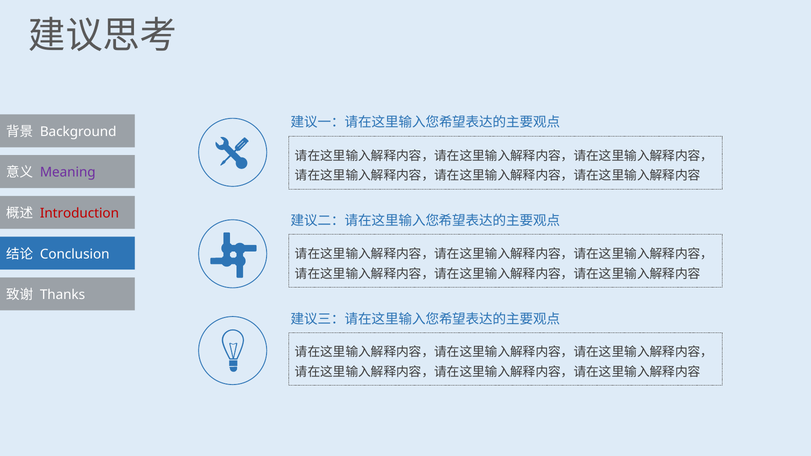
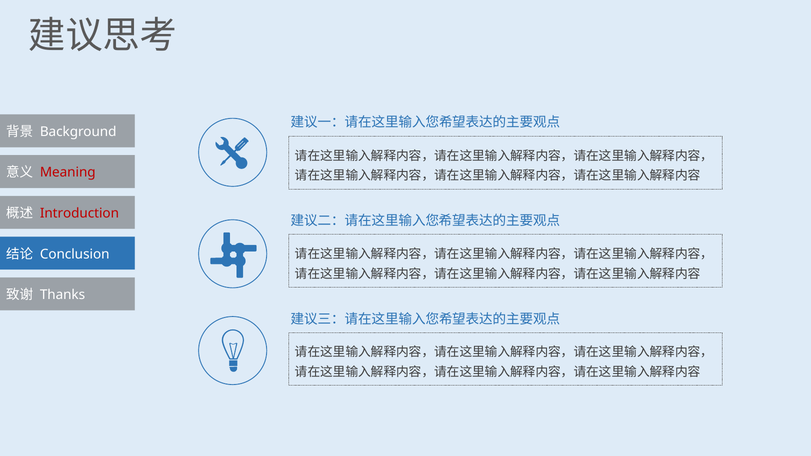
Meaning colour: purple -> red
